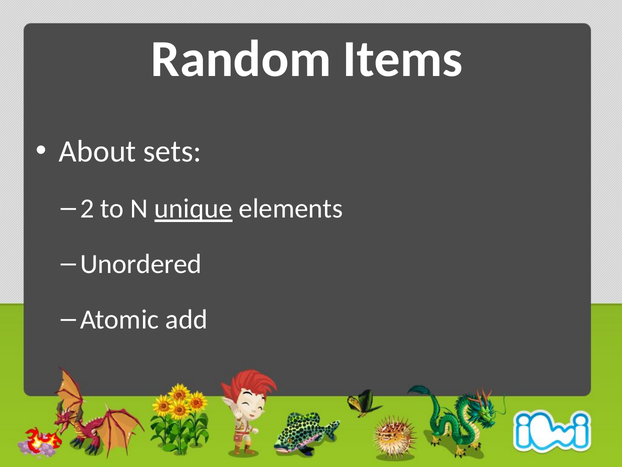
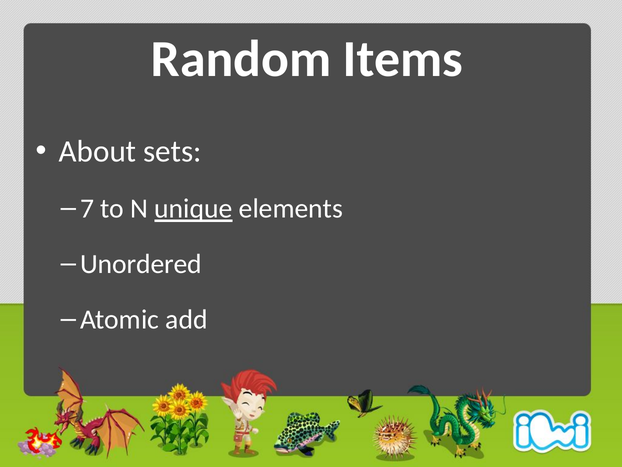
2: 2 -> 7
